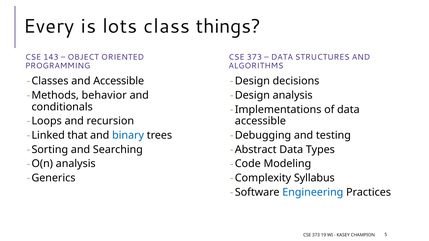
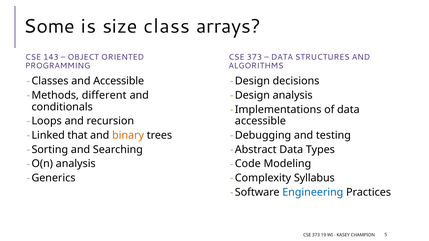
Every: Every -> Some
lots: lots -> size
things: things -> arrays
behavior: behavior -> different
binary colour: blue -> orange
